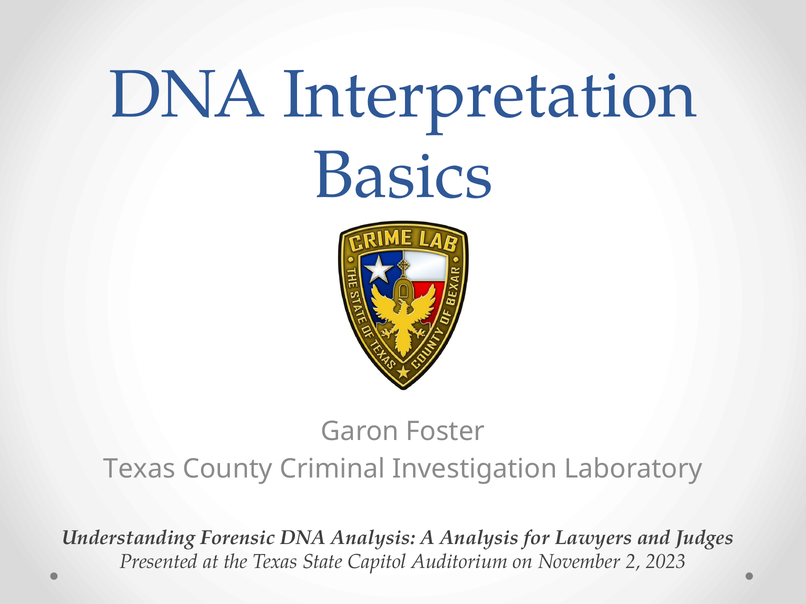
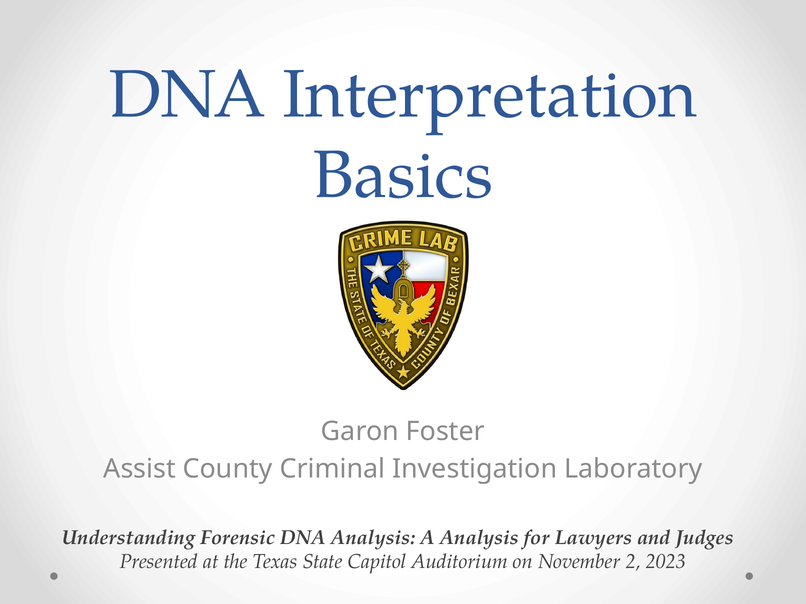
Texas at (140, 469): Texas -> Assist
